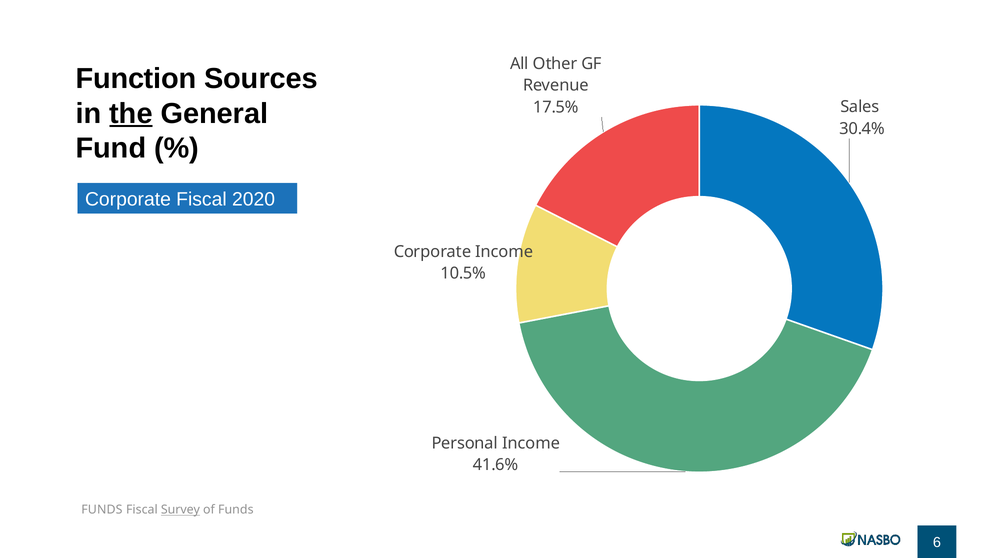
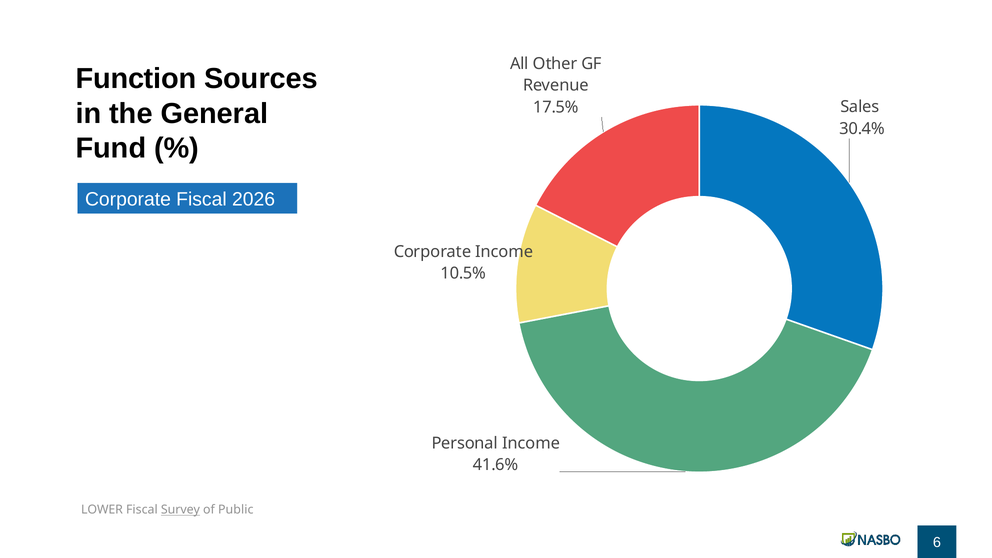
the underline: present -> none
2020: 2020 -> 2026
FUNDS at (102, 510): FUNDS -> LOWER
of Funds: Funds -> Public
